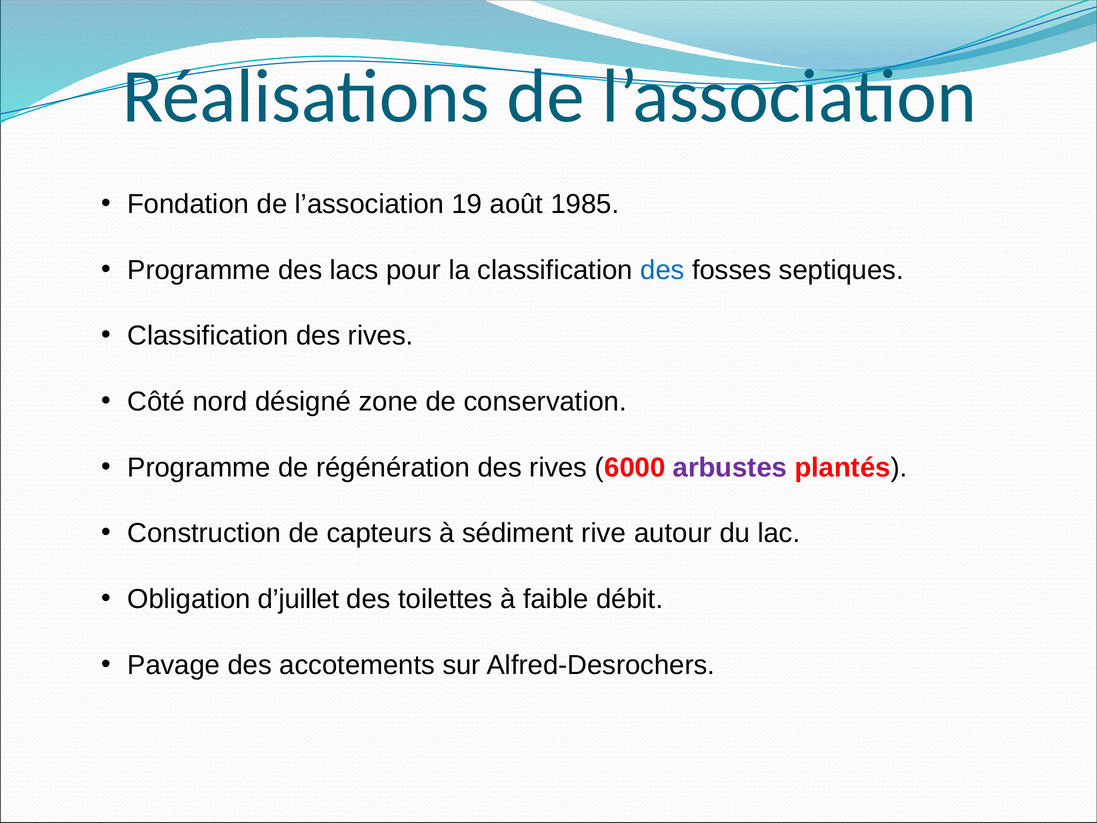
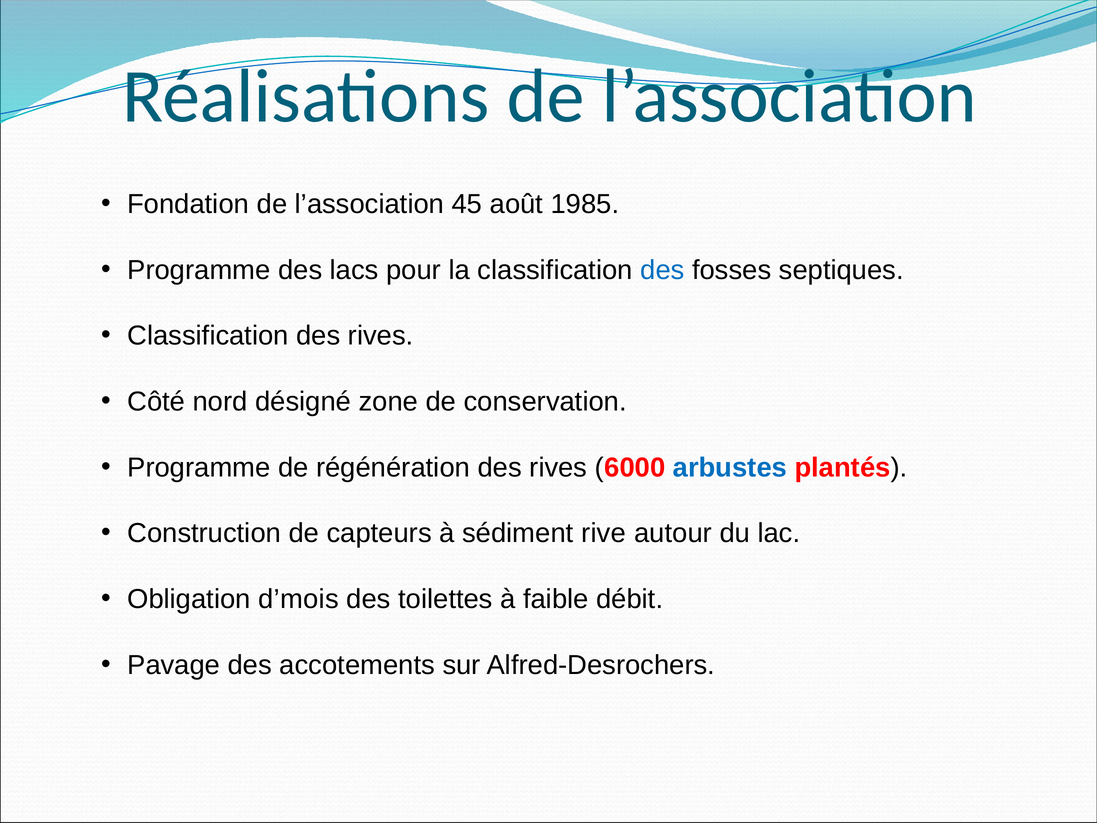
19: 19 -> 45
arbustes colour: purple -> blue
d’juillet: d’juillet -> d’mois
